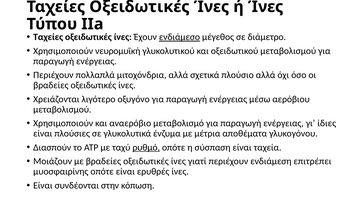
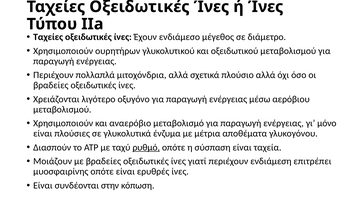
ενδιάμεσο underline: present -> none
νευρομυϊκή: νευρομυϊκή -> ουρητήρων
ίδιες: ίδιες -> μόνο
